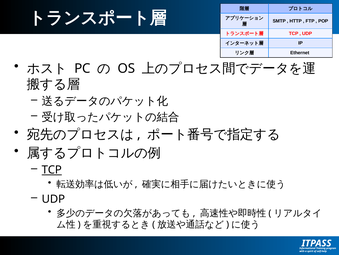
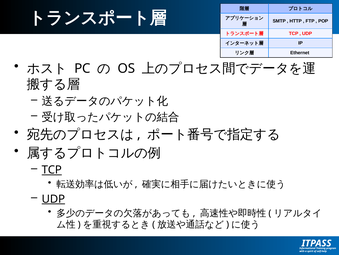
UDP at (53, 198) underline: none -> present
